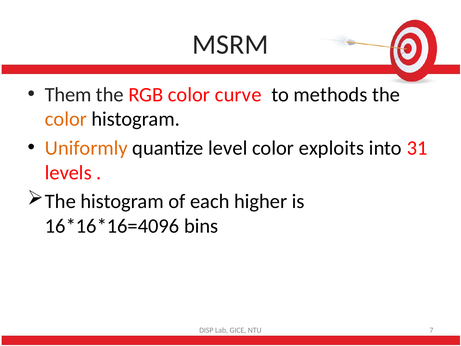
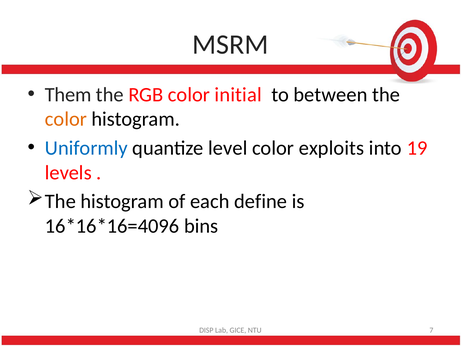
curve: curve -> initial
methods: methods -> between
Uniformly colour: orange -> blue
31: 31 -> 19
higher: higher -> define
